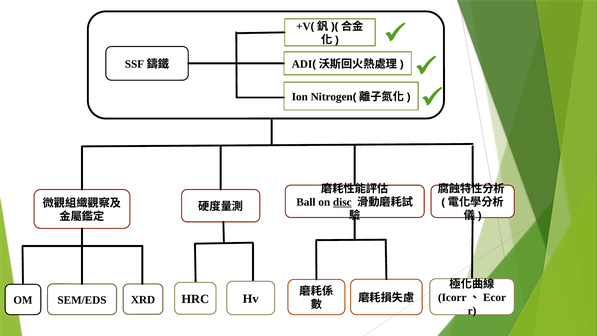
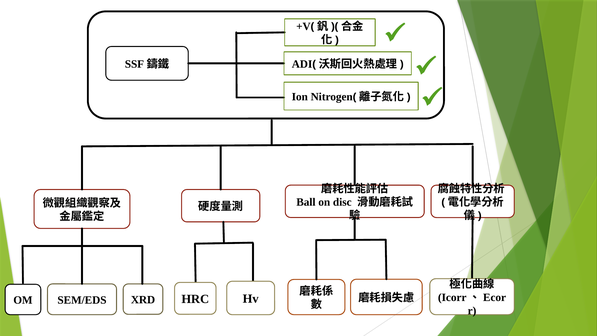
disc underline: present -> none
